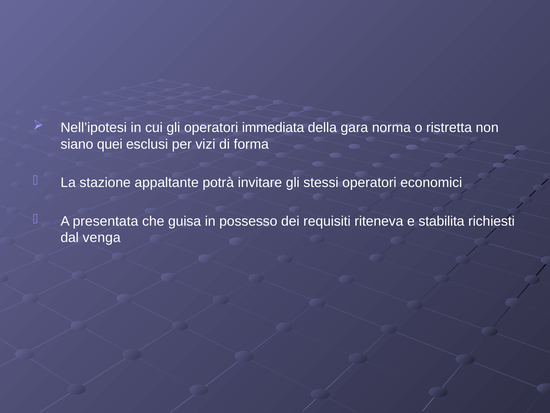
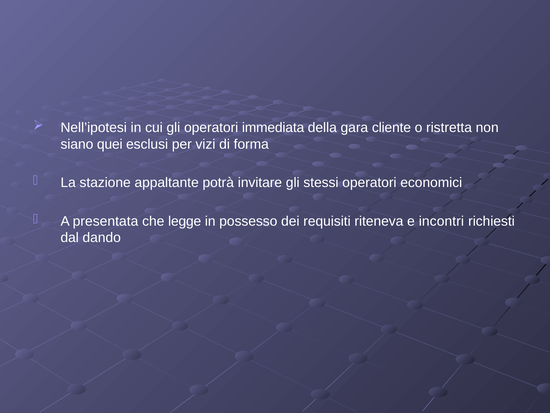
norma: norma -> cliente
guisa: guisa -> legge
stabilita: stabilita -> incontri
venga: venga -> dando
